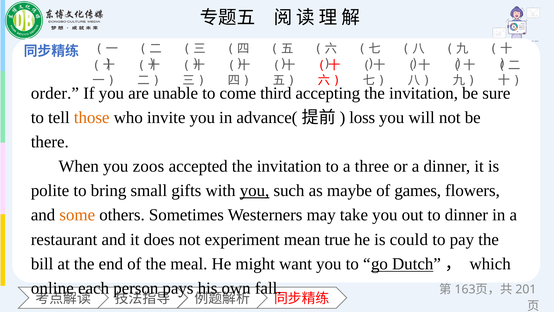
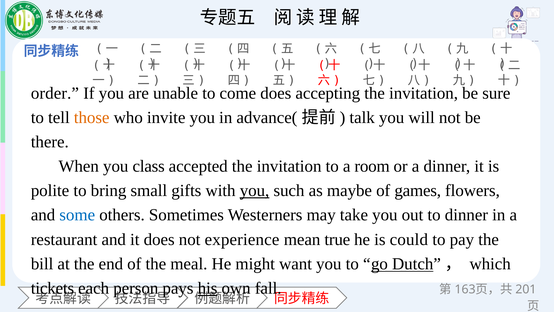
come third: third -> does
loss: loss -> talk
zoos: zoos -> class
three: three -> room
some colour: orange -> blue
experiment: experiment -> experience
online: online -> tickets
his underline: none -> present
